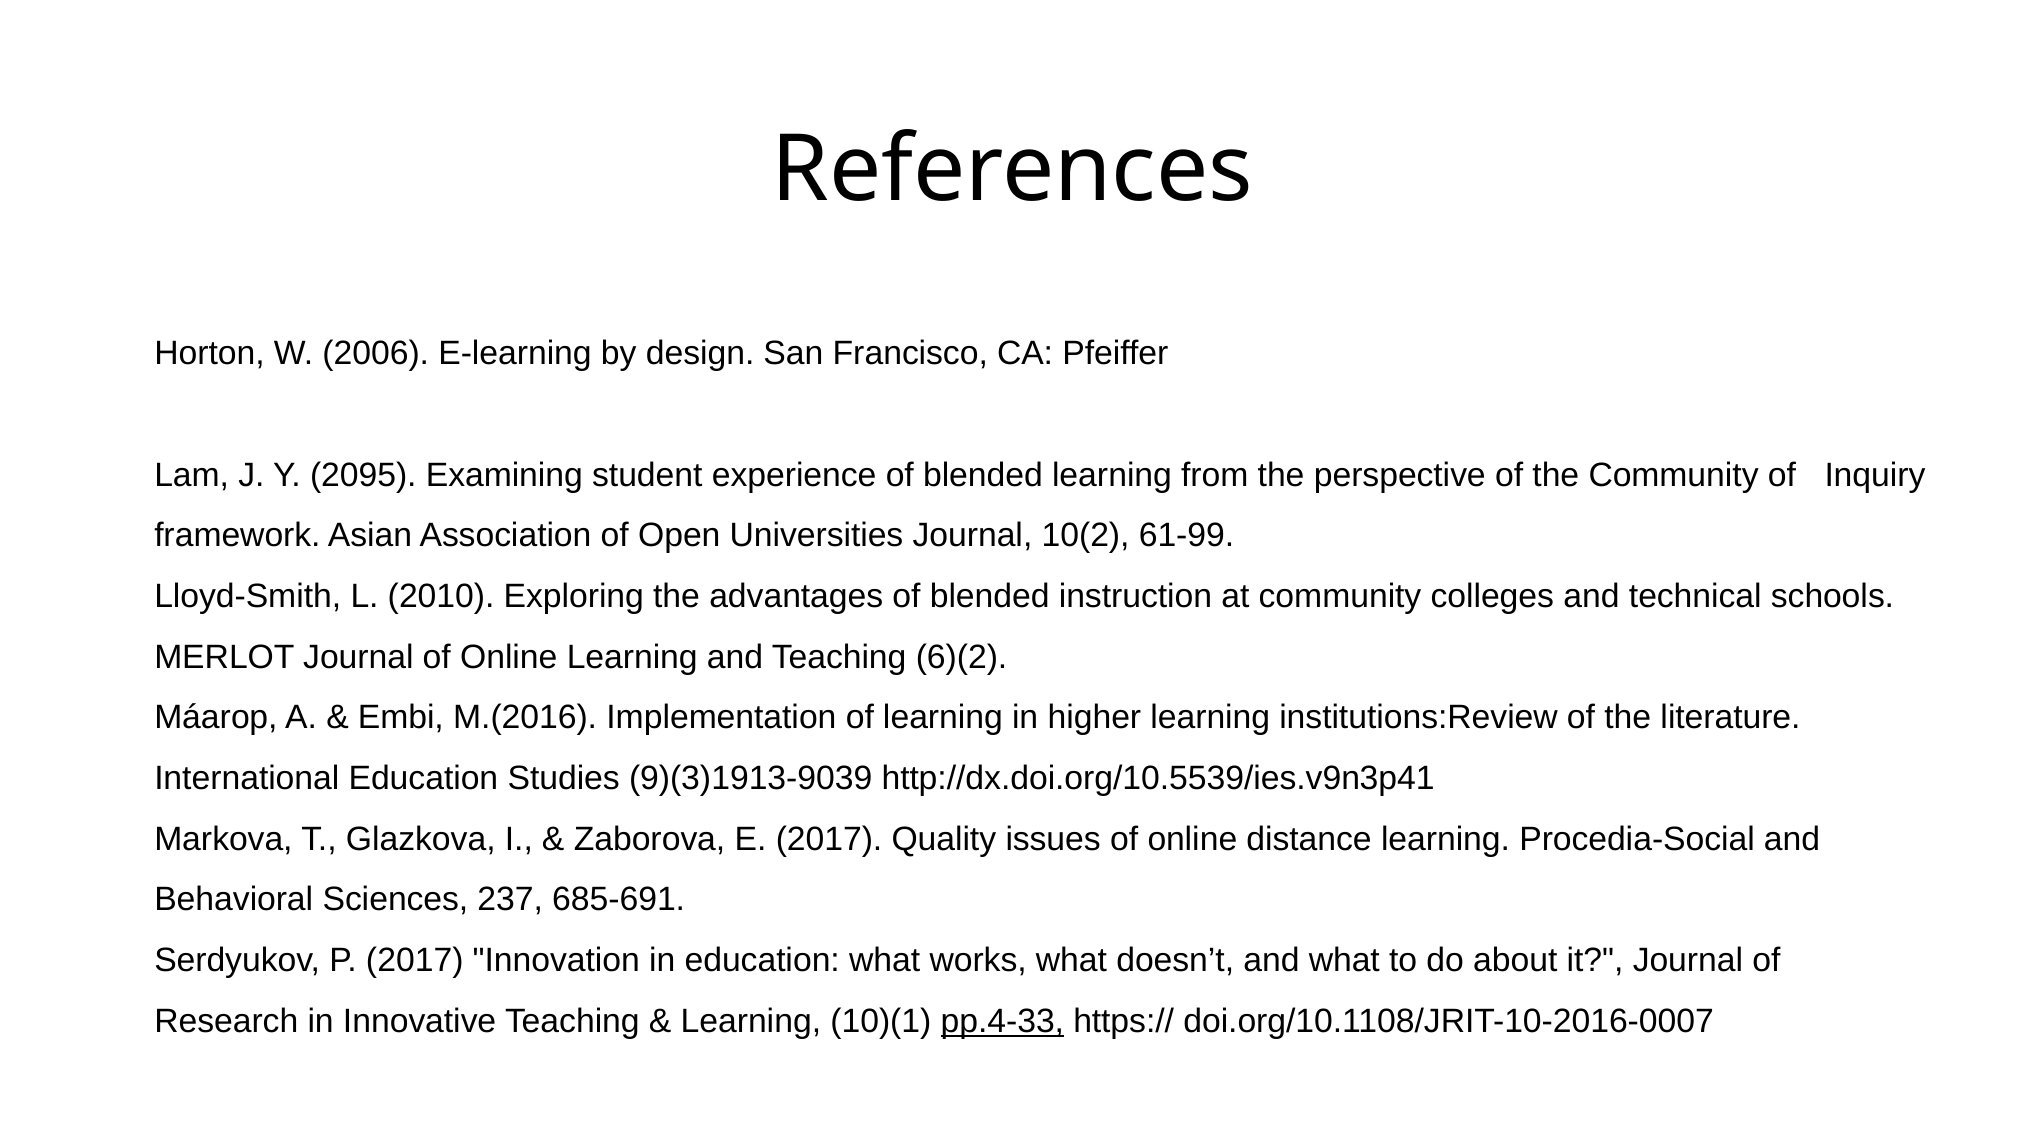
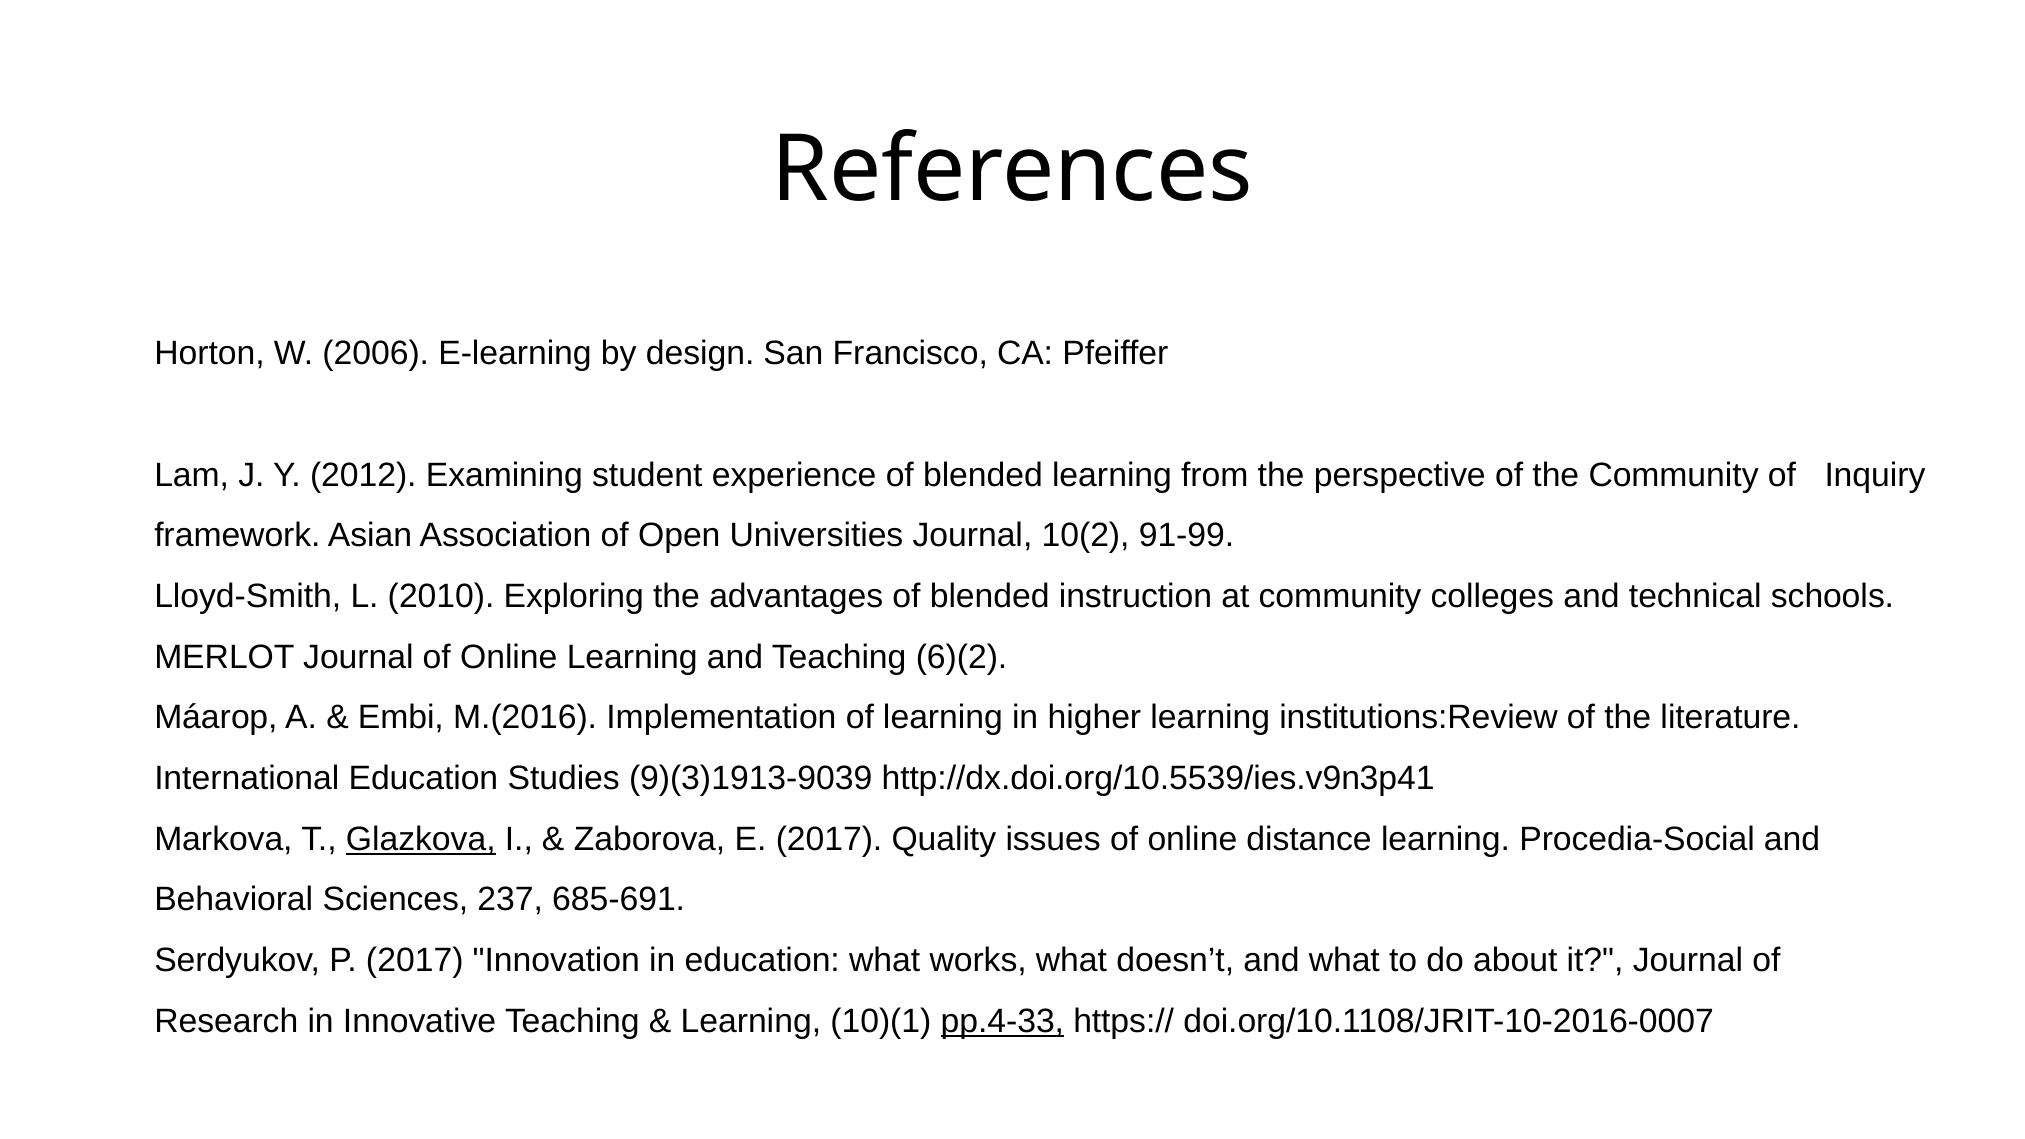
2095: 2095 -> 2012
61-99: 61-99 -> 91-99
Glazkova underline: none -> present
